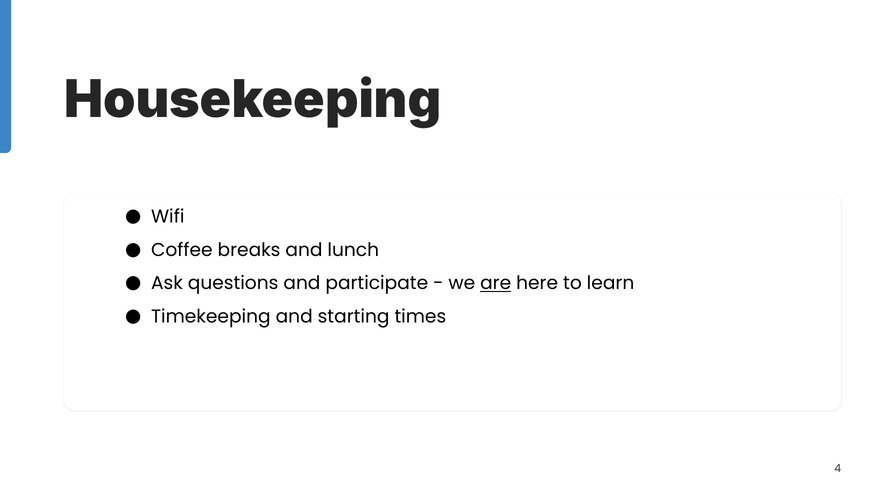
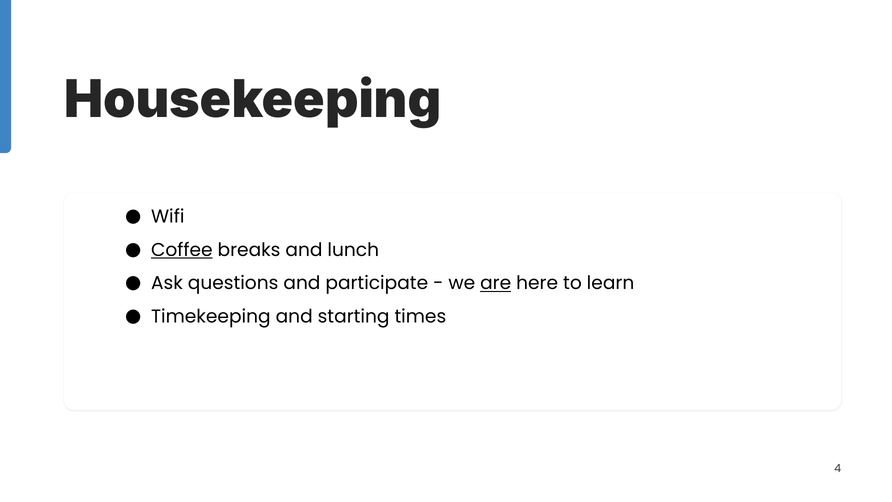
Coffee underline: none -> present
